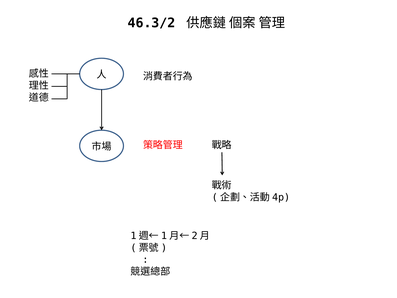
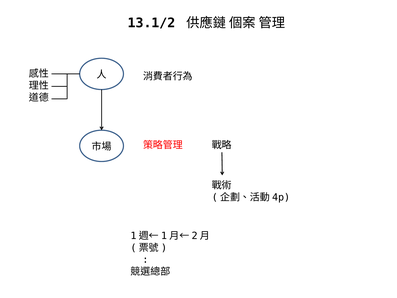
46.3/2: 46.3/2 -> 13.1/2
